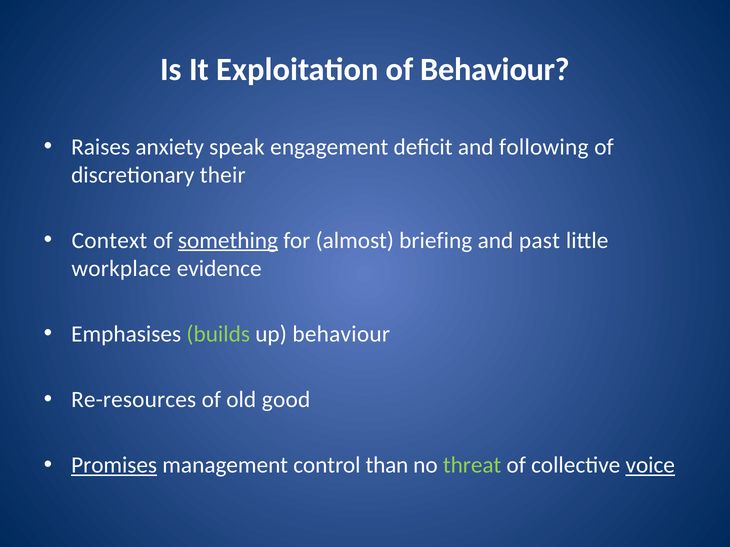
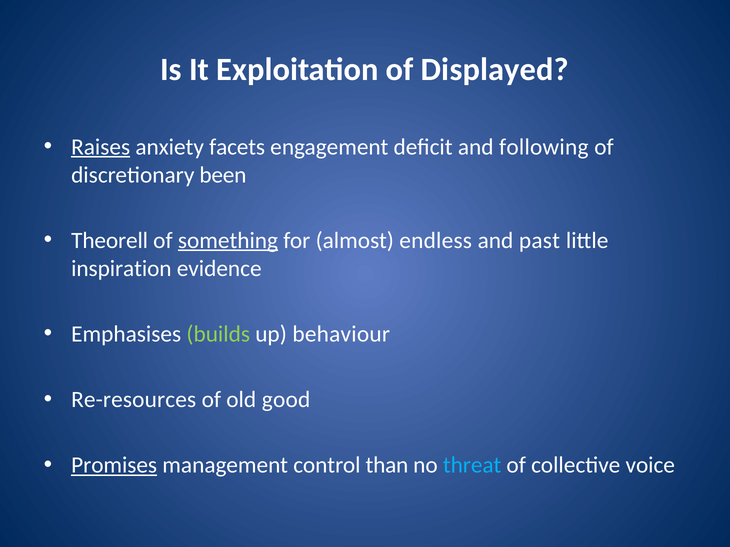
of Behaviour: Behaviour -> Displayed
Raises underline: none -> present
speak: speak -> facets
their: their -> been
Context: Context -> Theorell
briefing: briefing -> endless
workplace: workplace -> inspiration
threat colour: light green -> light blue
voice underline: present -> none
